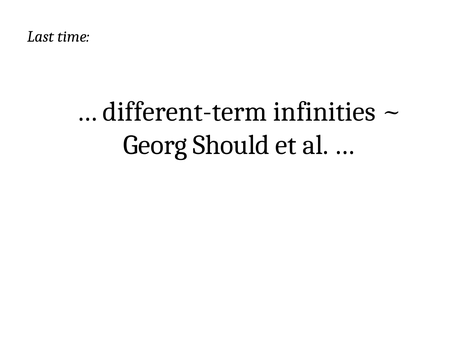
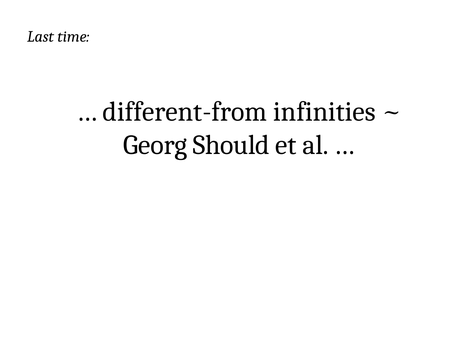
different-term: different-term -> different-from
